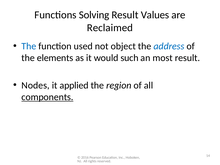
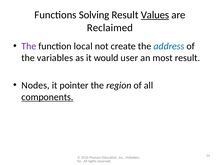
Values underline: none -> present
The at (29, 46) colour: blue -> purple
used: used -> local
object: object -> create
elements: elements -> variables
such: such -> user
applied: applied -> pointer
